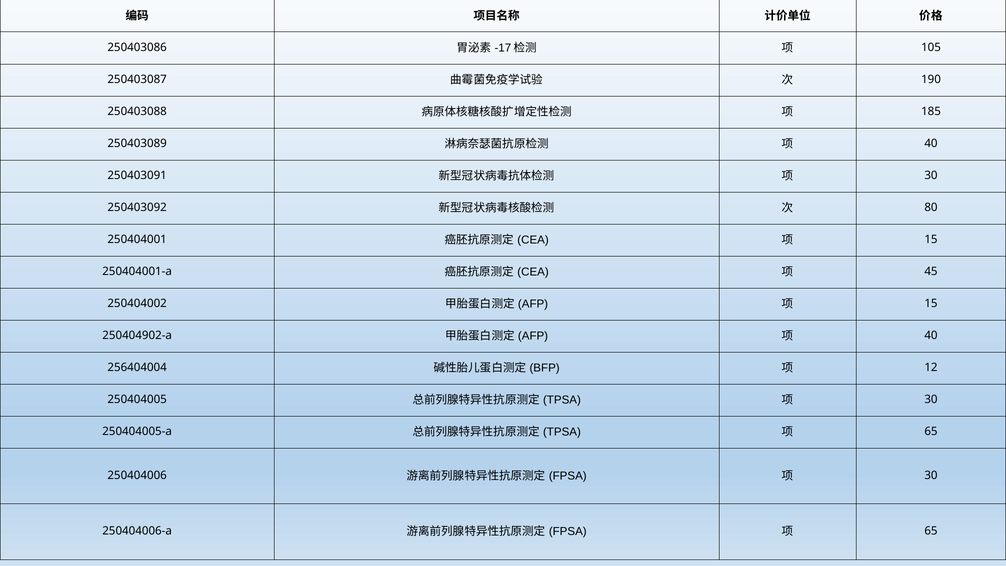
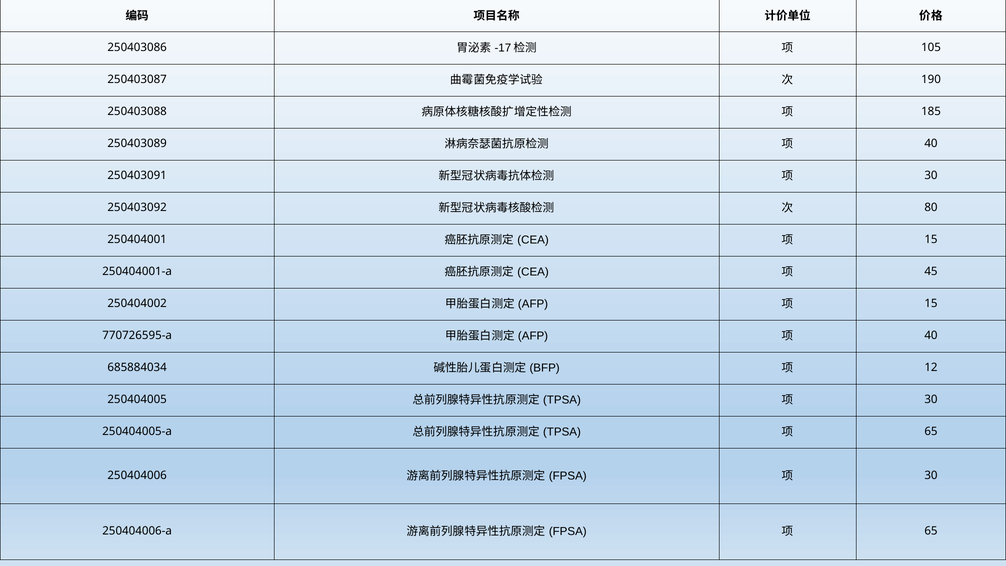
250404902-a: 250404902-a -> 770726595-a
256404004: 256404004 -> 685884034
